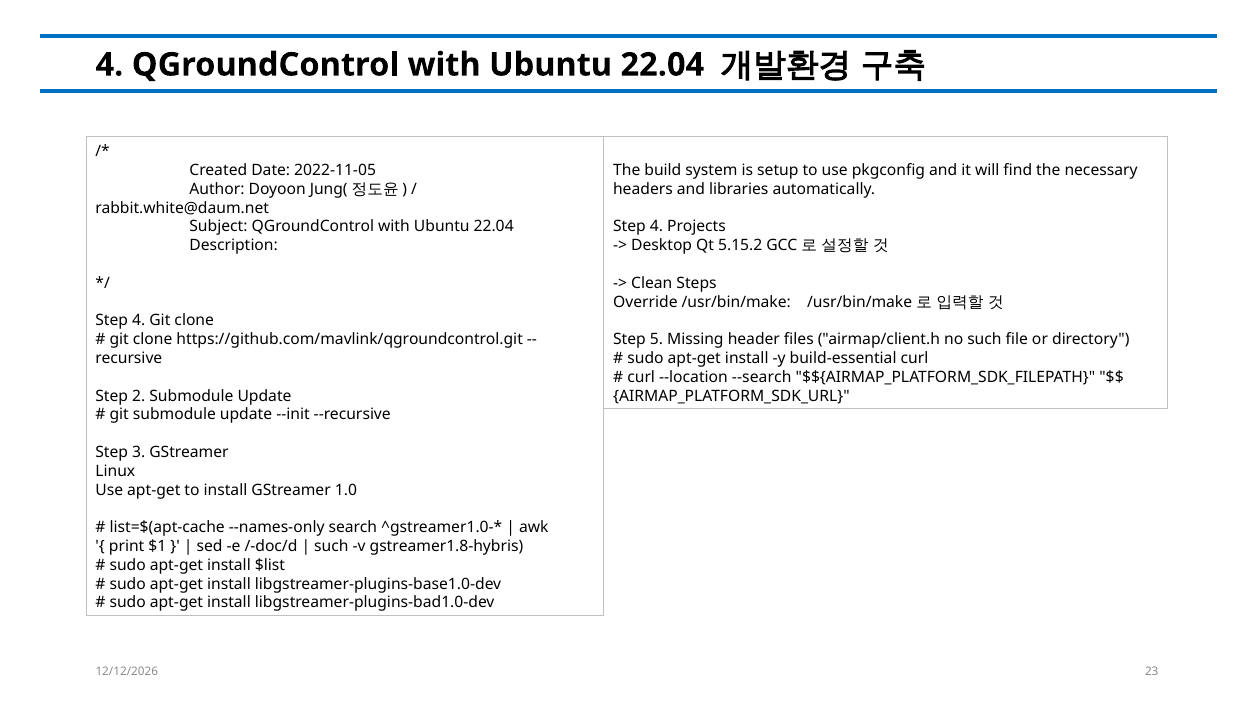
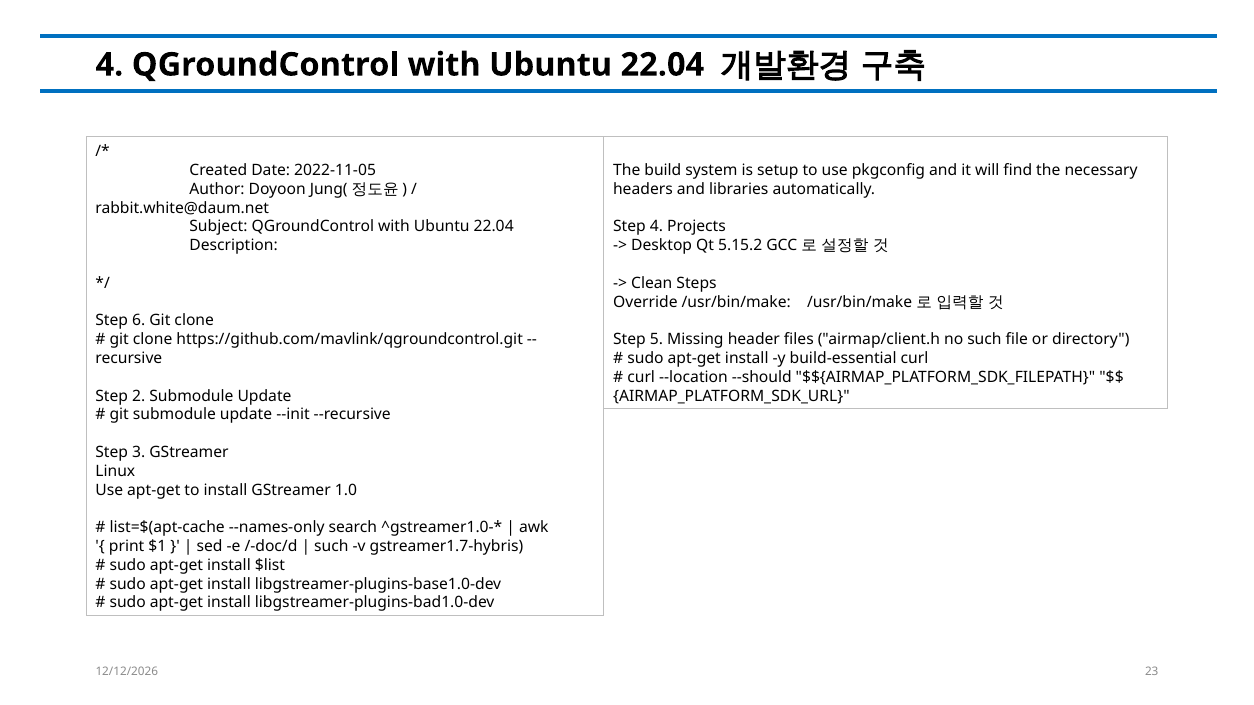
4 at (139, 321): 4 -> 6
--search: --search -> --should
gstreamer1.8-hybris: gstreamer1.8-hybris -> gstreamer1.7-hybris
